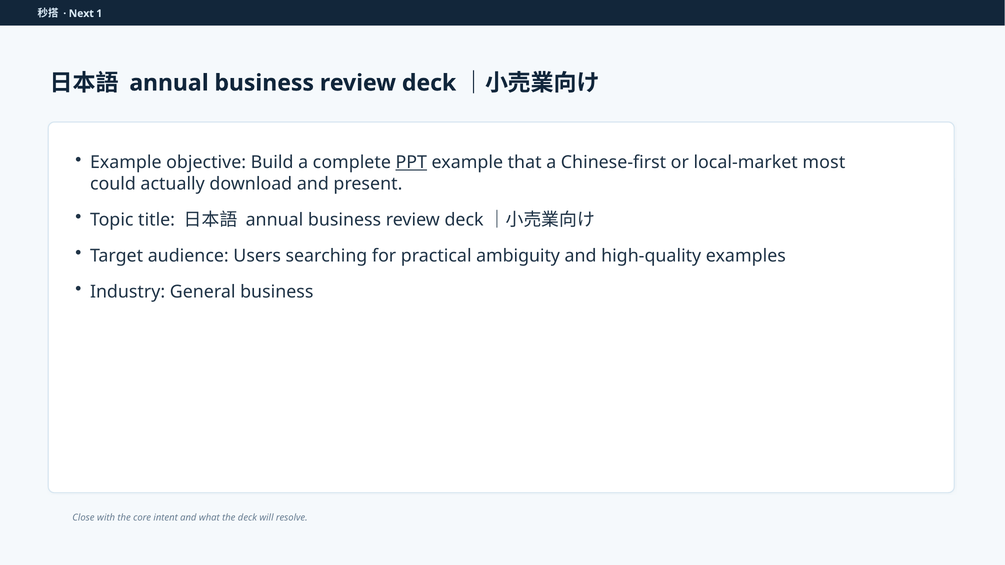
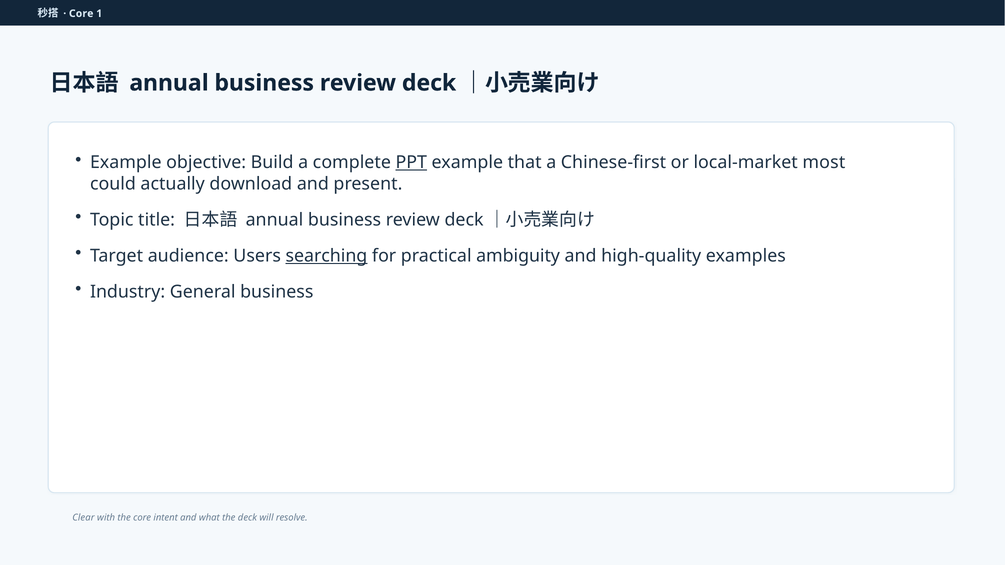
Next at (81, 14): Next -> Core
searching underline: none -> present
Close: Close -> Clear
